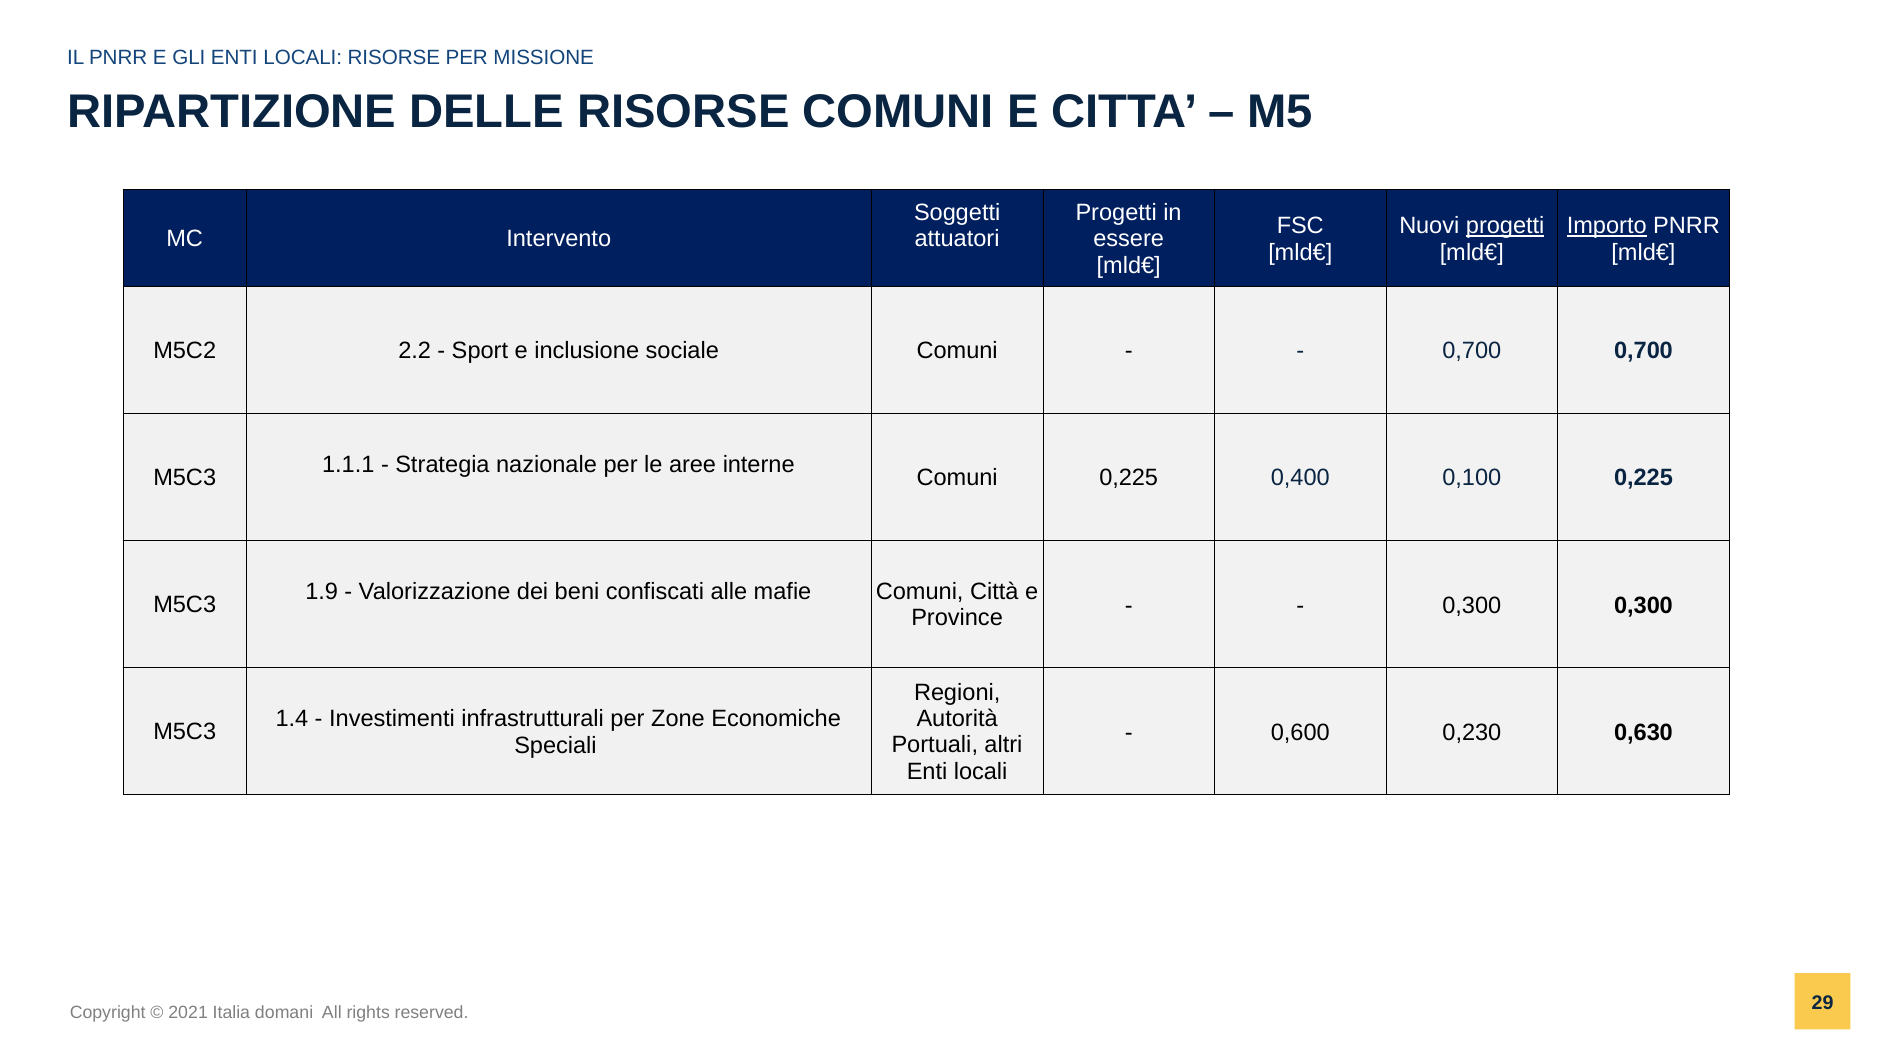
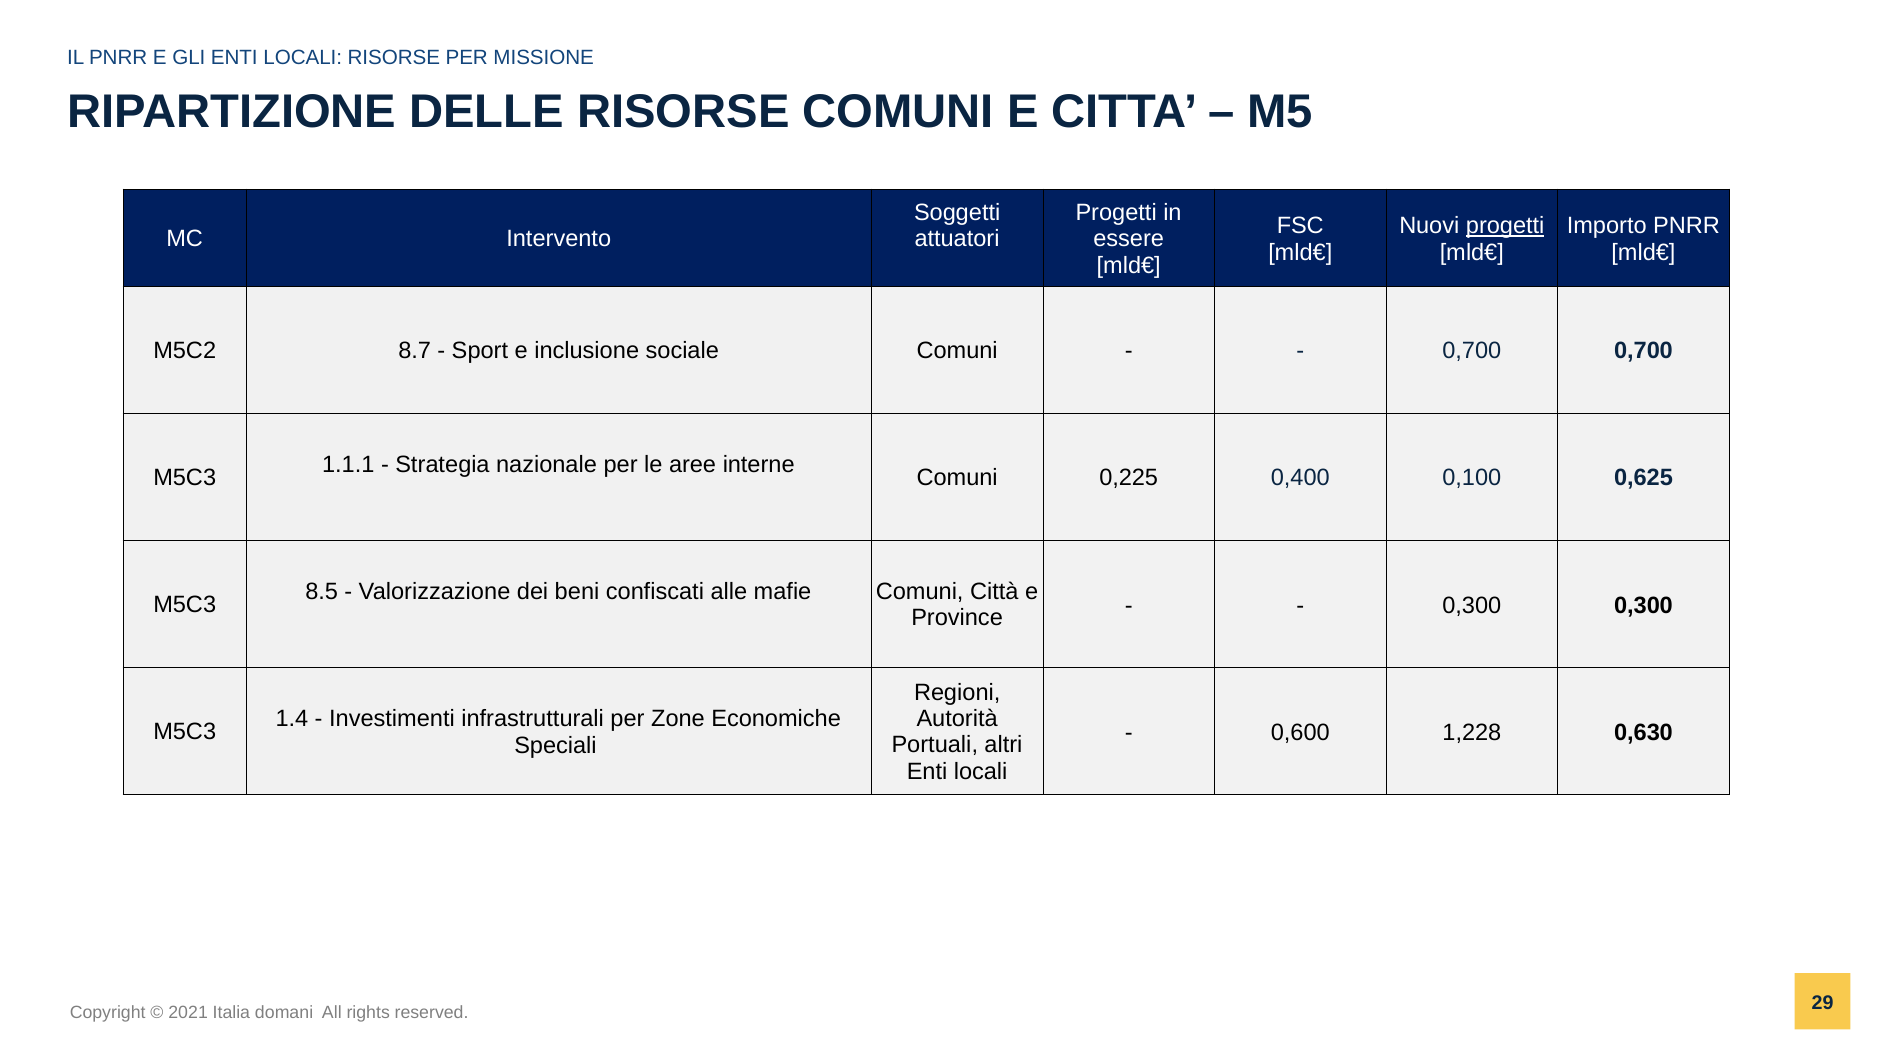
Importo underline: present -> none
2.2: 2.2 -> 8.7
0,100 0,225: 0,225 -> 0,625
1.9: 1.9 -> 8.5
0,230: 0,230 -> 1,228
